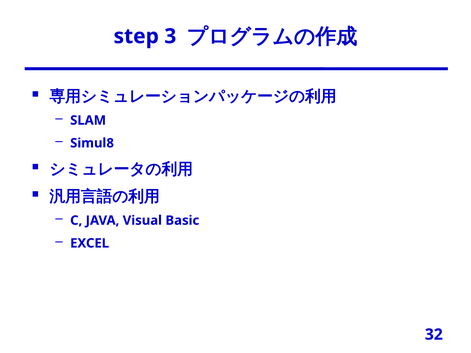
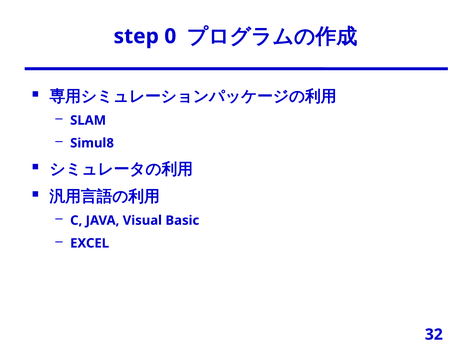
3: 3 -> 0
